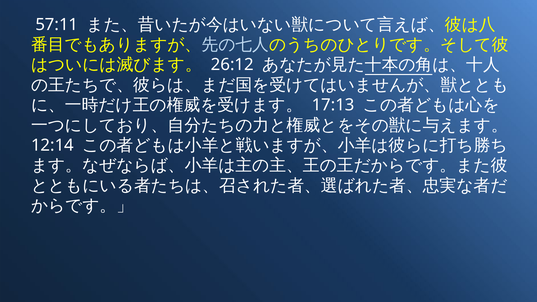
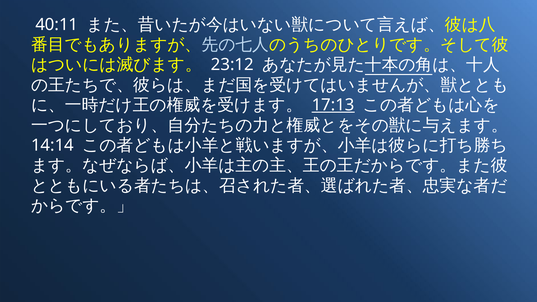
57:11: 57:11 -> 40:11
26:12: 26:12 -> 23:12
17:13 underline: none -> present
12:14: 12:14 -> 14:14
